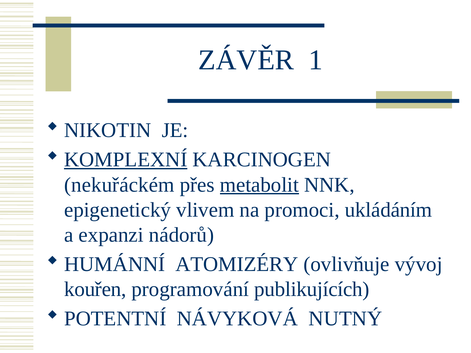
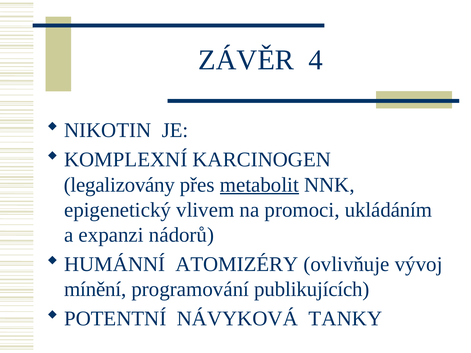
1: 1 -> 4
KOMPLEXNÍ underline: present -> none
nekuřáckém: nekuřáckém -> legalizovány
kouřen: kouřen -> mínění
NUTNÝ: NUTNÝ -> TANKY
